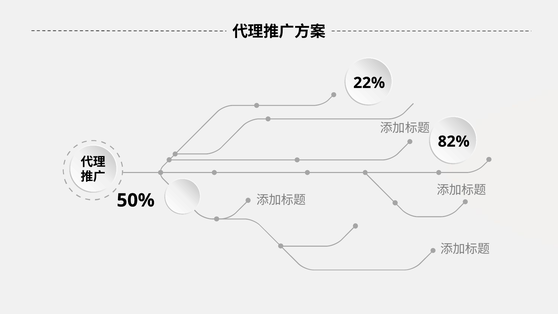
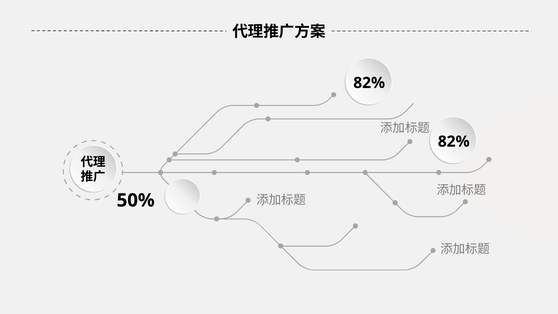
22% at (369, 83): 22% -> 82%
